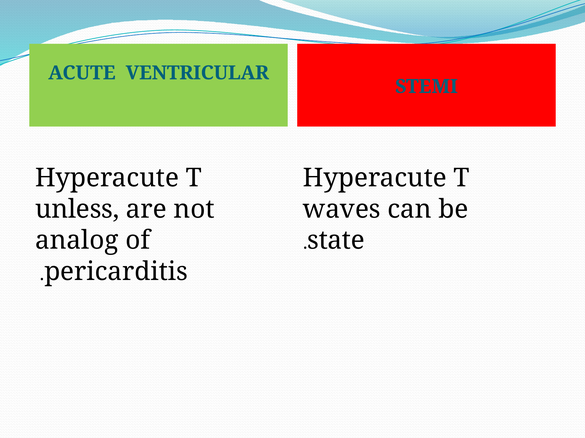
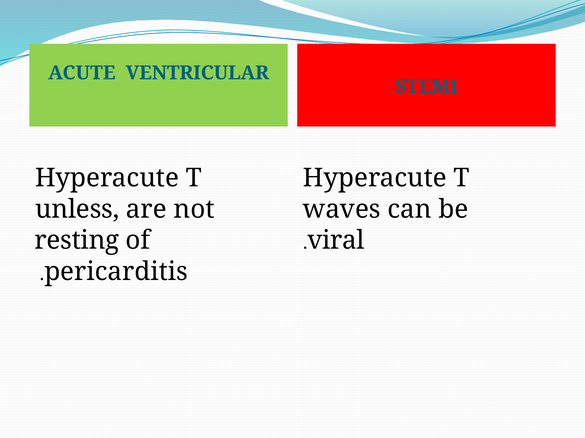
analog: analog -> resting
state: state -> viral
